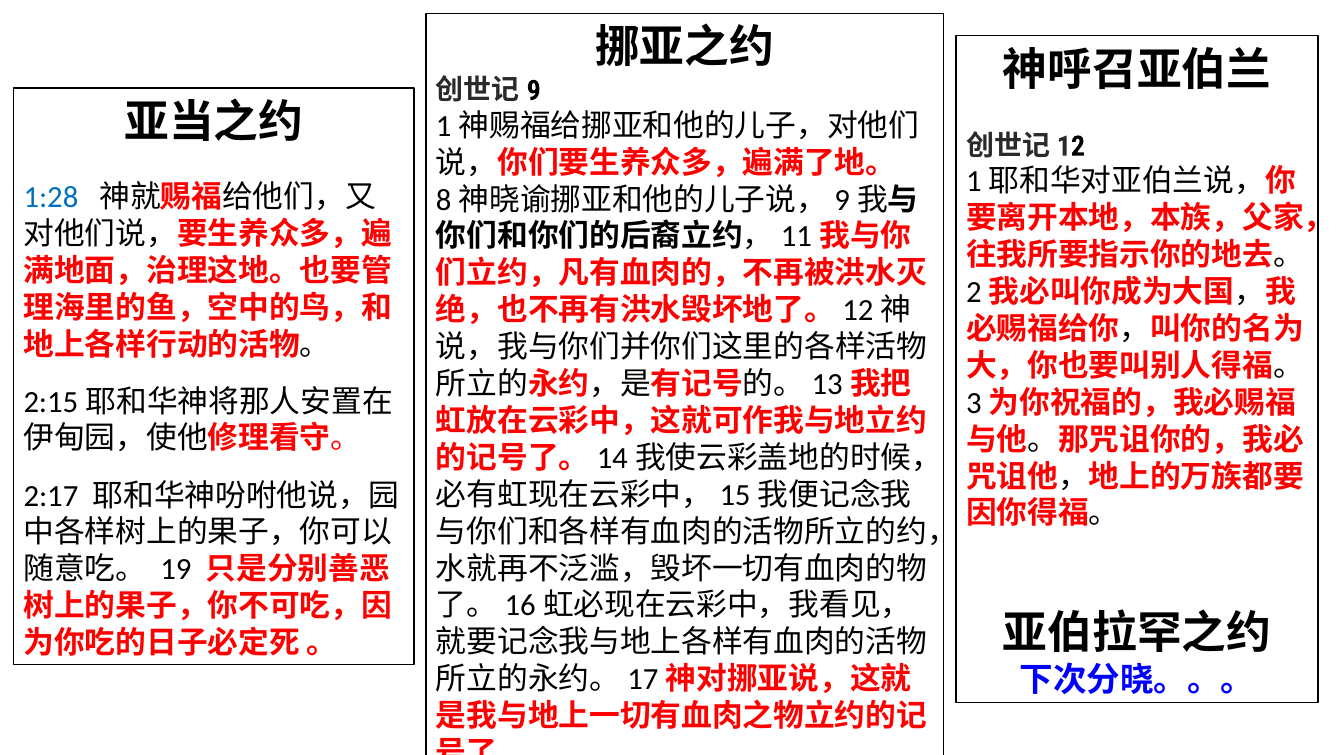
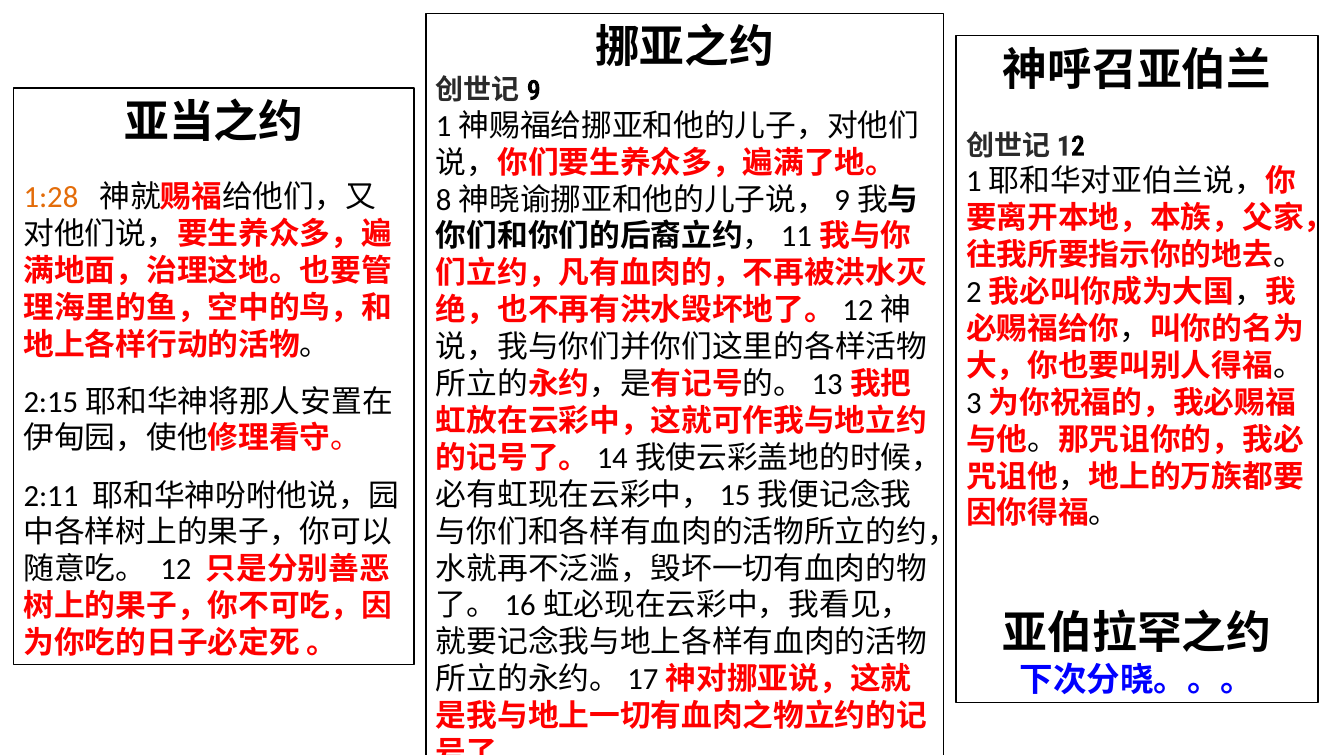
1:28 colour: blue -> orange
2:17: 2:17 -> 2:11
19: 19 -> 12
